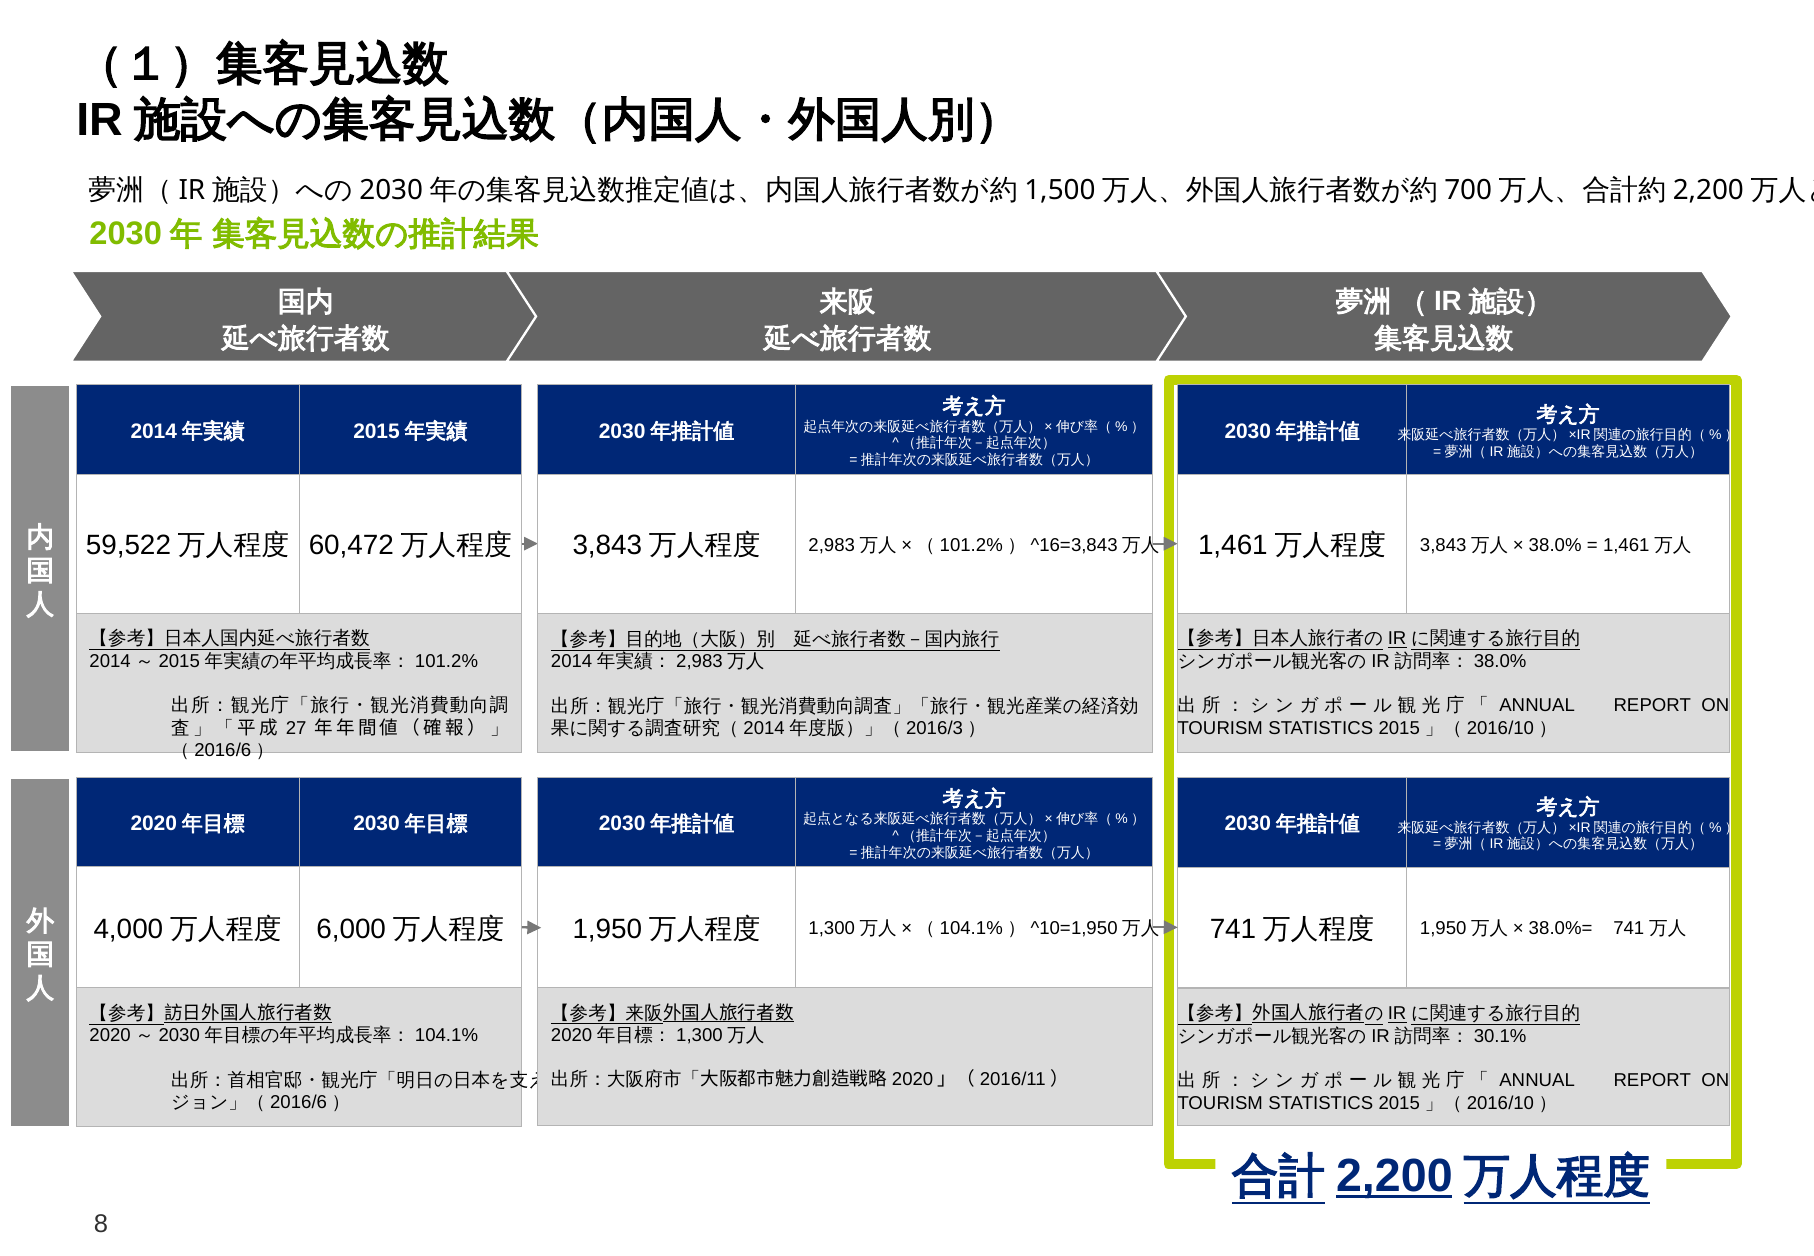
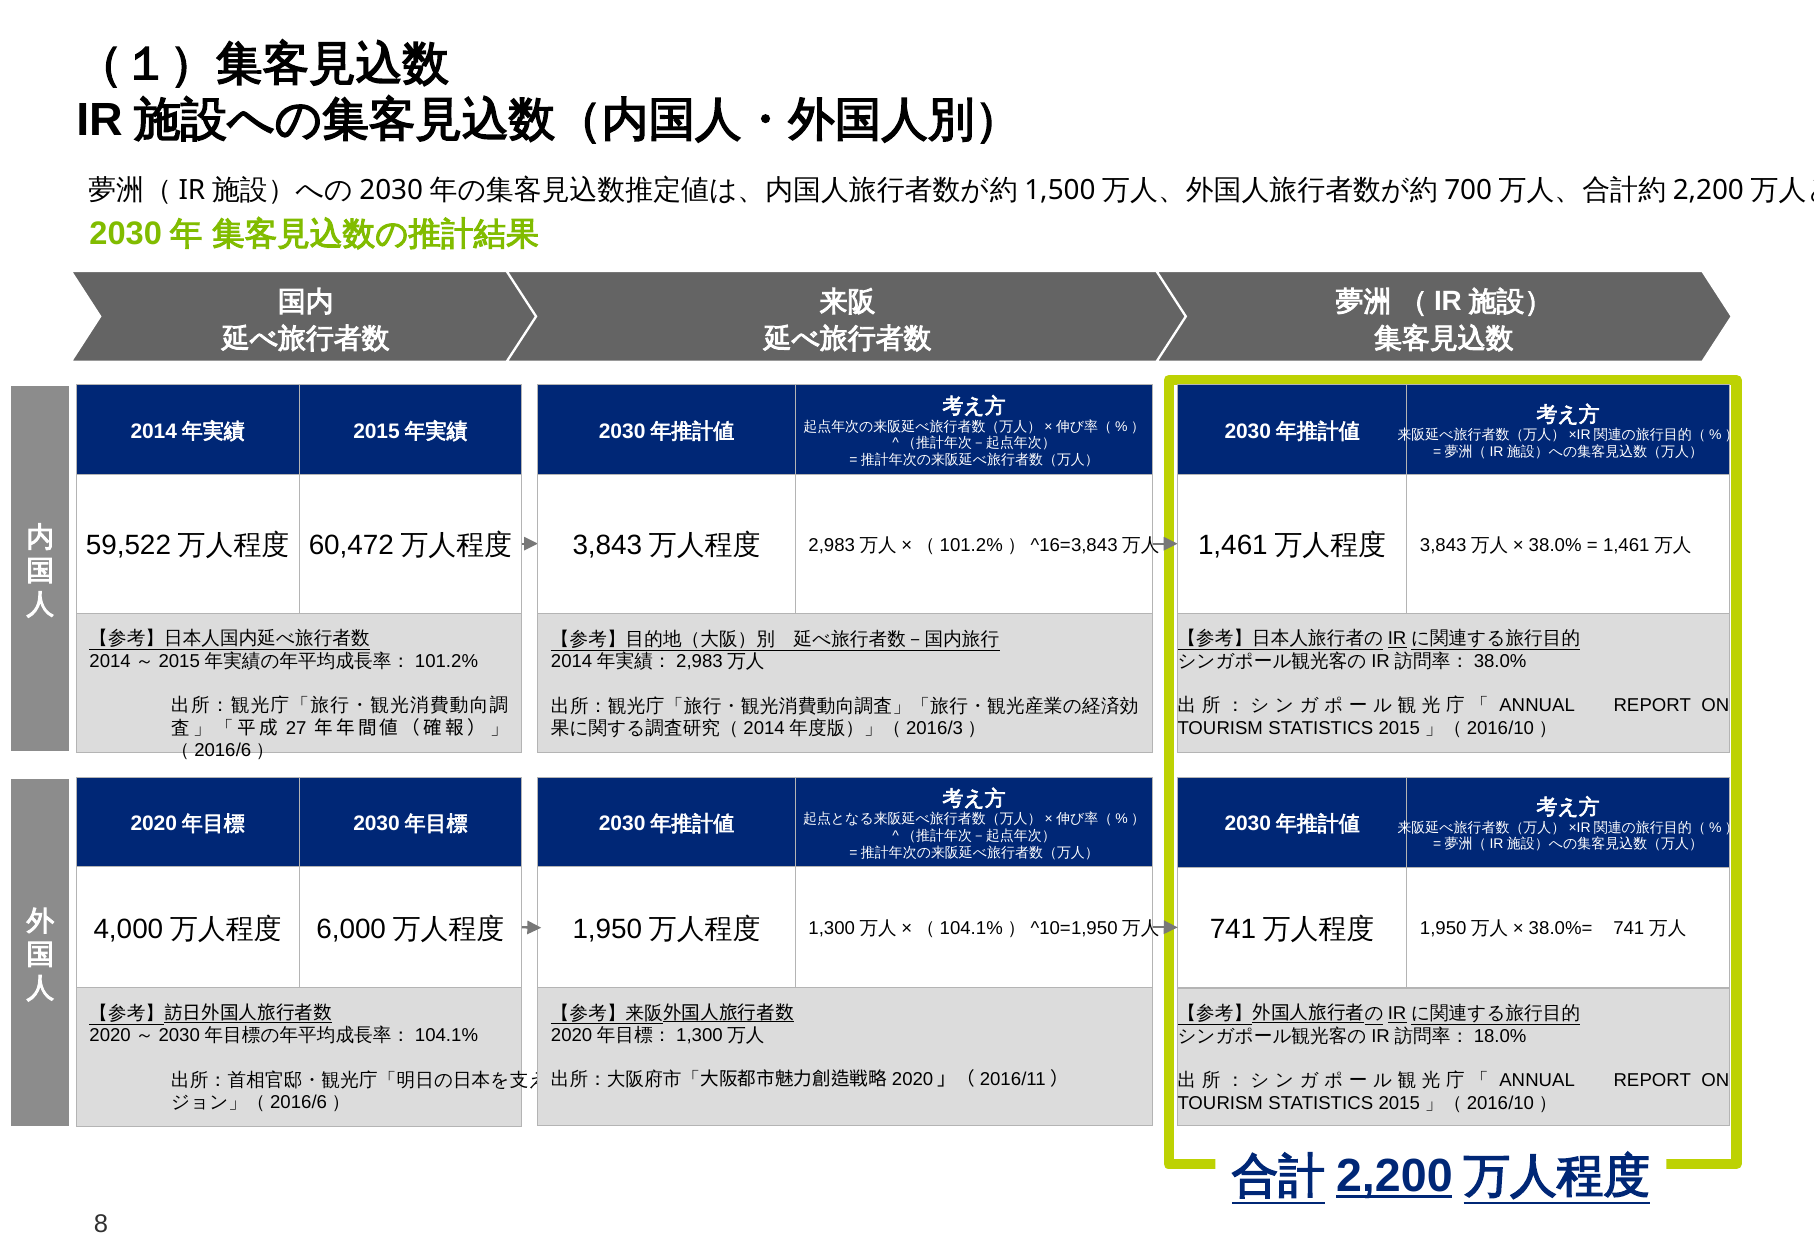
30.1%: 30.1% -> 18.0%
